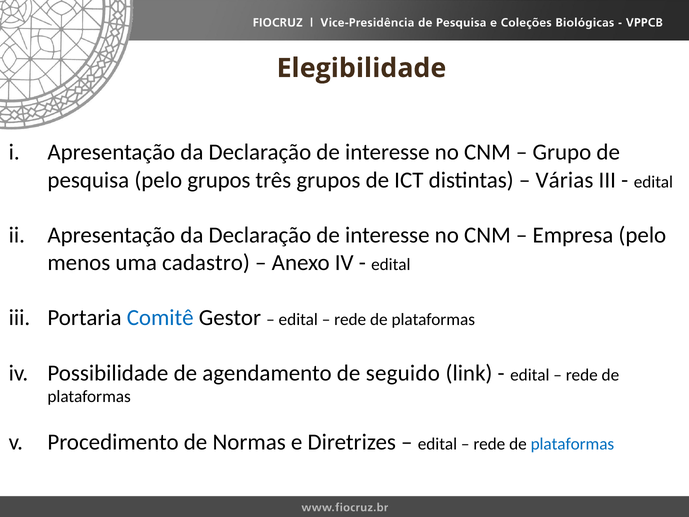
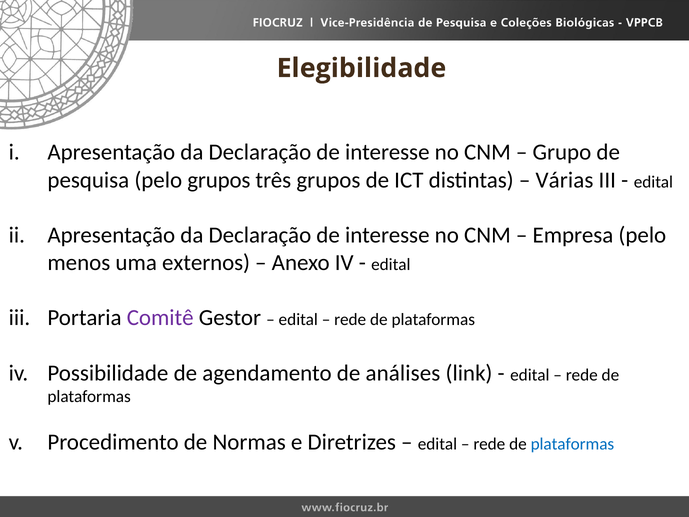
cadastro: cadastro -> externos
Comitê colour: blue -> purple
seguido: seguido -> análises
